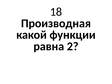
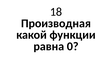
2: 2 -> 0
